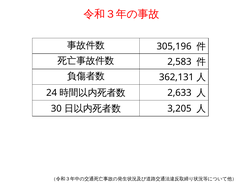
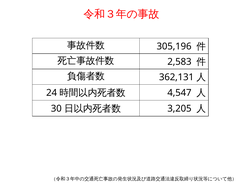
2,633: 2,633 -> 4,547
